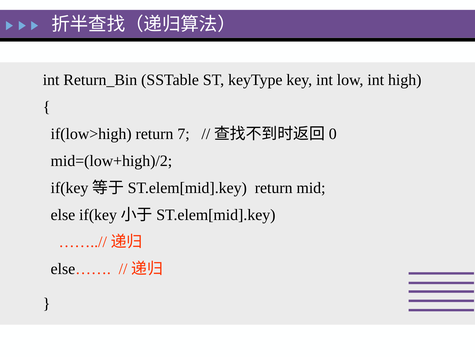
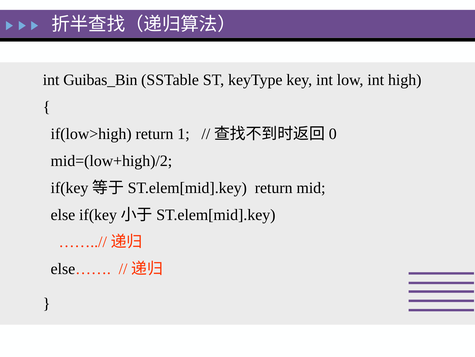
Return_Bin: Return_Bin -> Guibas_Bin
7: 7 -> 1
